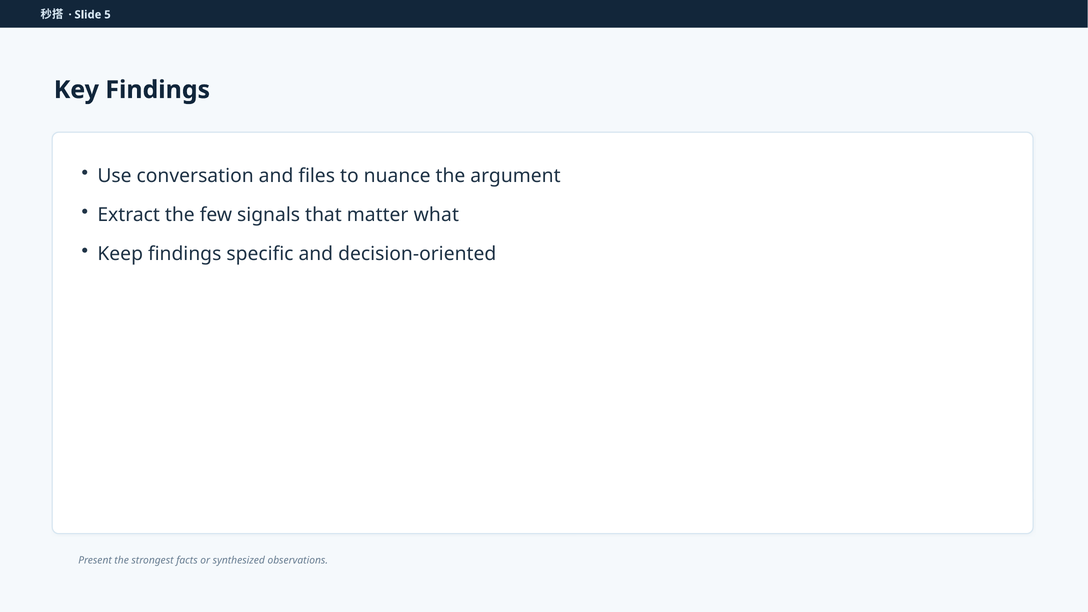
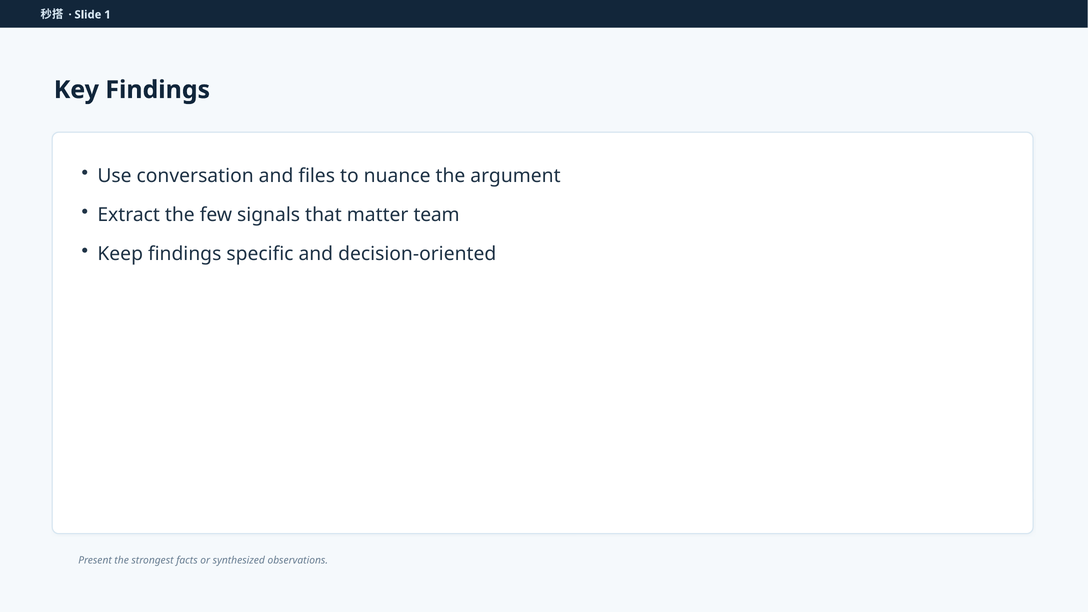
5: 5 -> 1
what: what -> team
